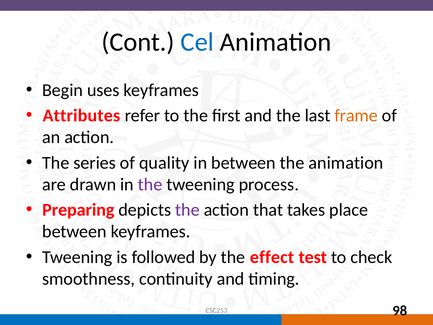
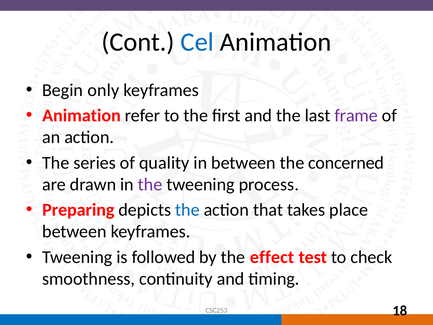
uses: uses -> only
Attributes at (81, 116): Attributes -> Animation
frame colour: orange -> purple
the animation: animation -> concerned
the at (187, 210) colour: purple -> blue
98: 98 -> 18
